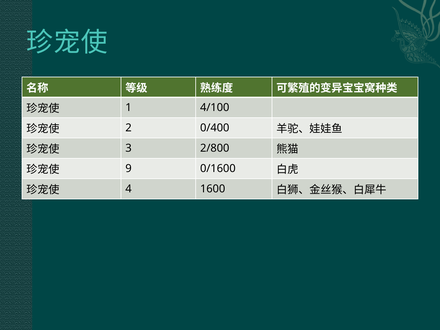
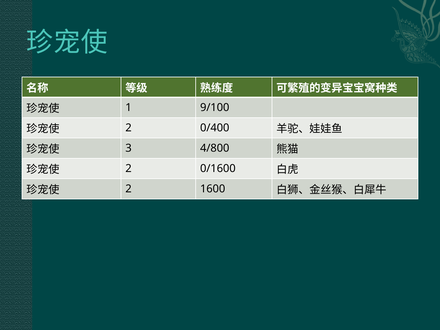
4/100: 4/100 -> 9/100
2/800: 2/800 -> 4/800
9 at (129, 169): 9 -> 2
4 at (129, 189): 4 -> 2
